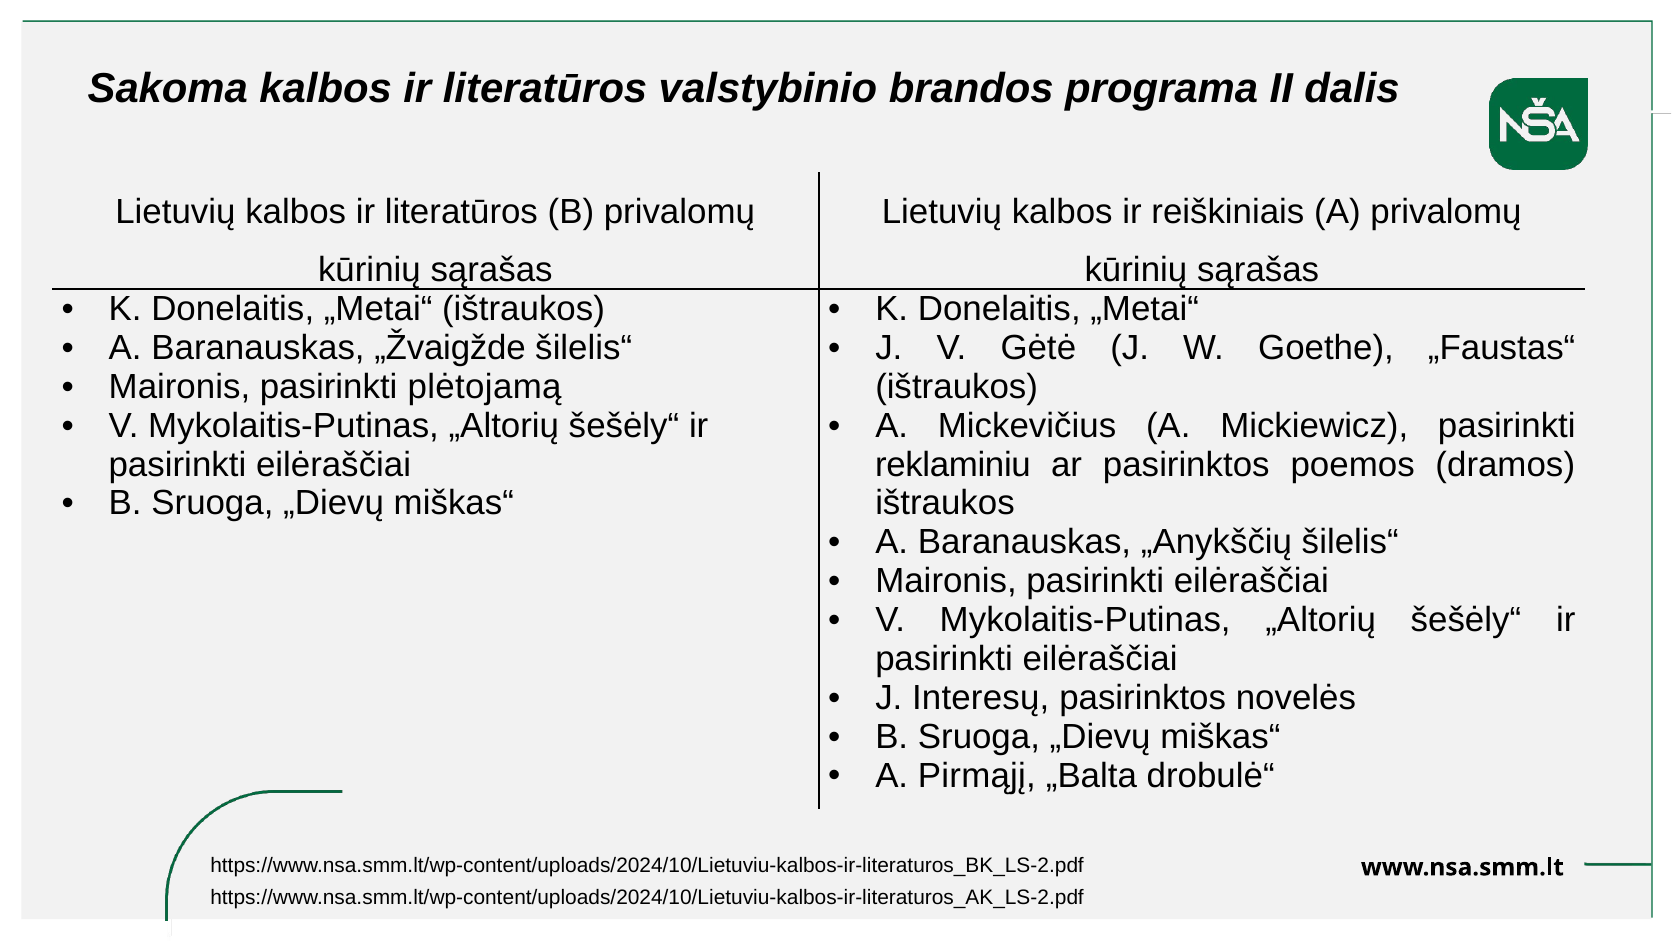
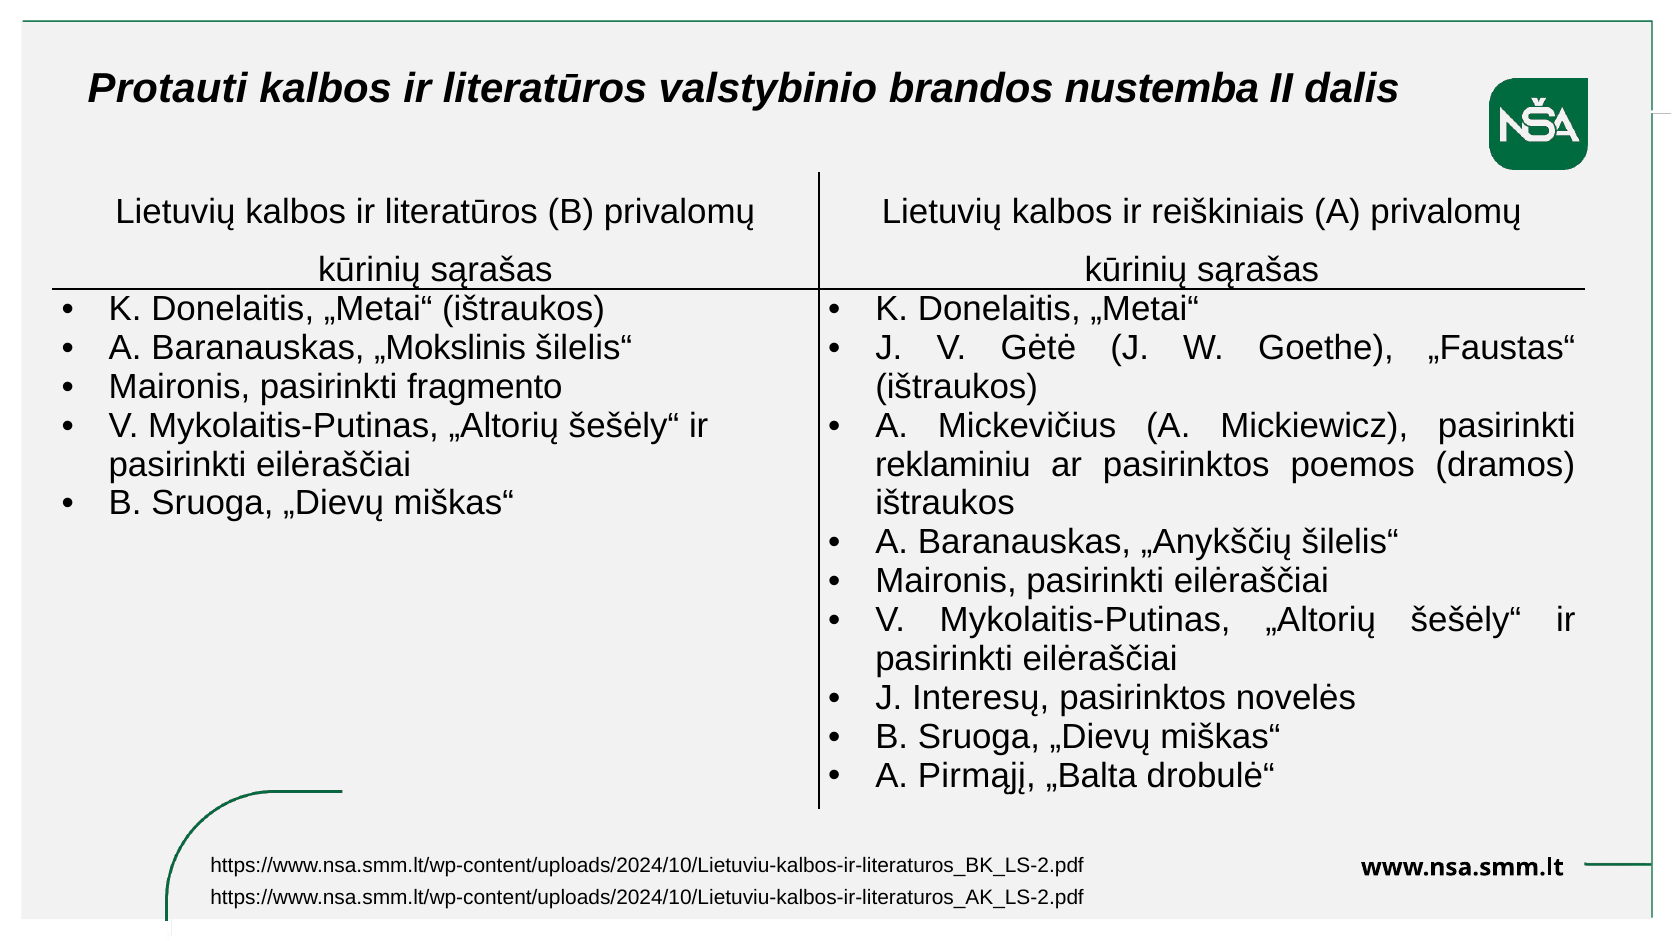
Sakoma: Sakoma -> Protauti
programa: programa -> nustemba
„Žvaigžde: „Žvaigžde -> „Mokslinis
plėtojamą: plėtojamą -> fragmento
